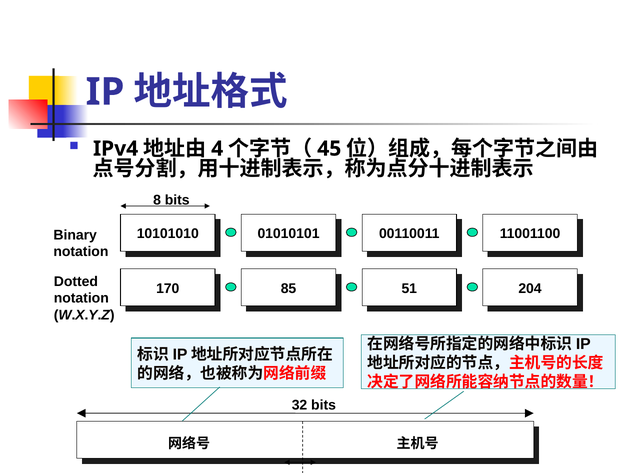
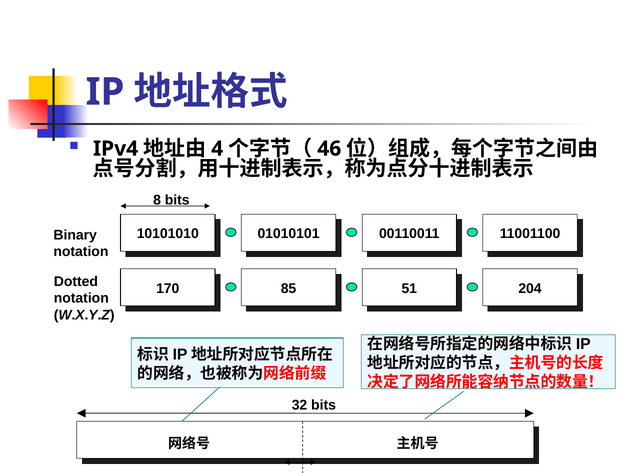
45: 45 -> 46
